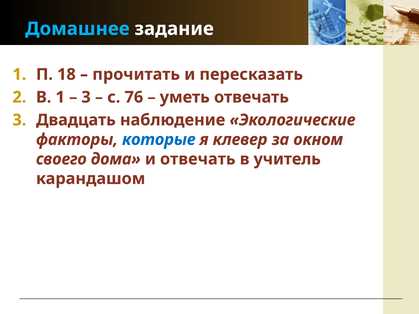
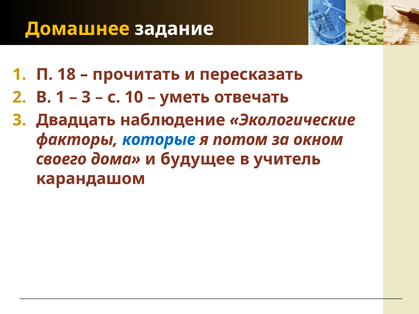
Домашнее colour: light blue -> yellow
76: 76 -> 10
клевер: клевер -> потом
и отвечать: отвечать -> будущее
